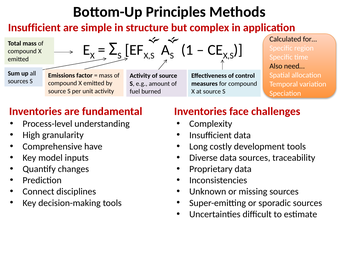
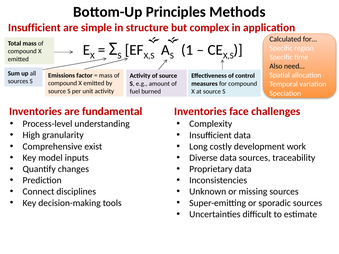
have: have -> exist
development tools: tools -> work
